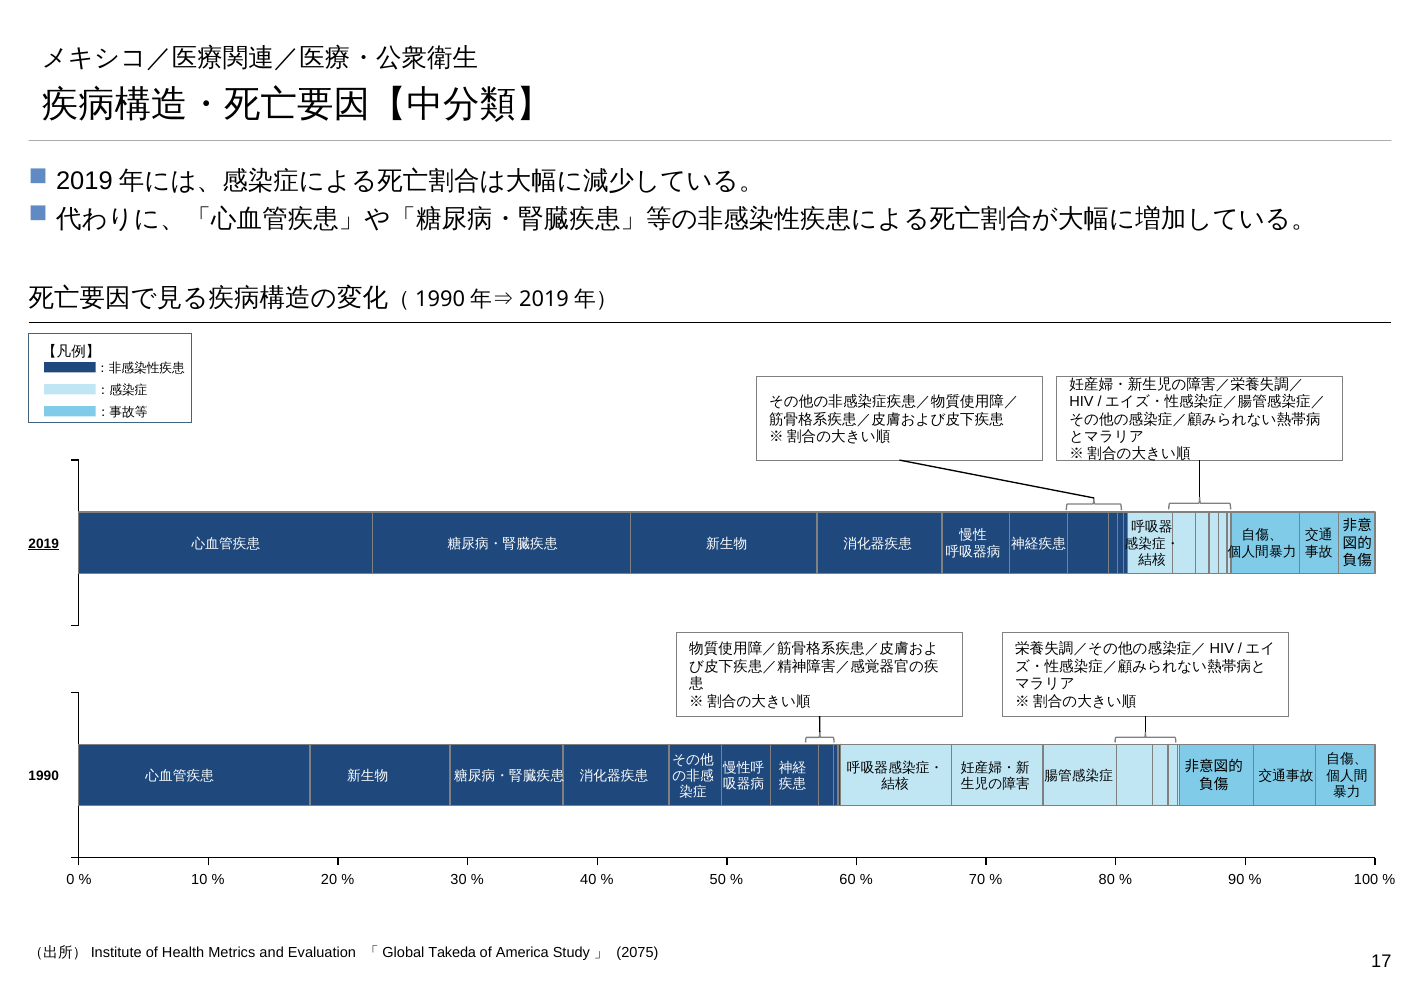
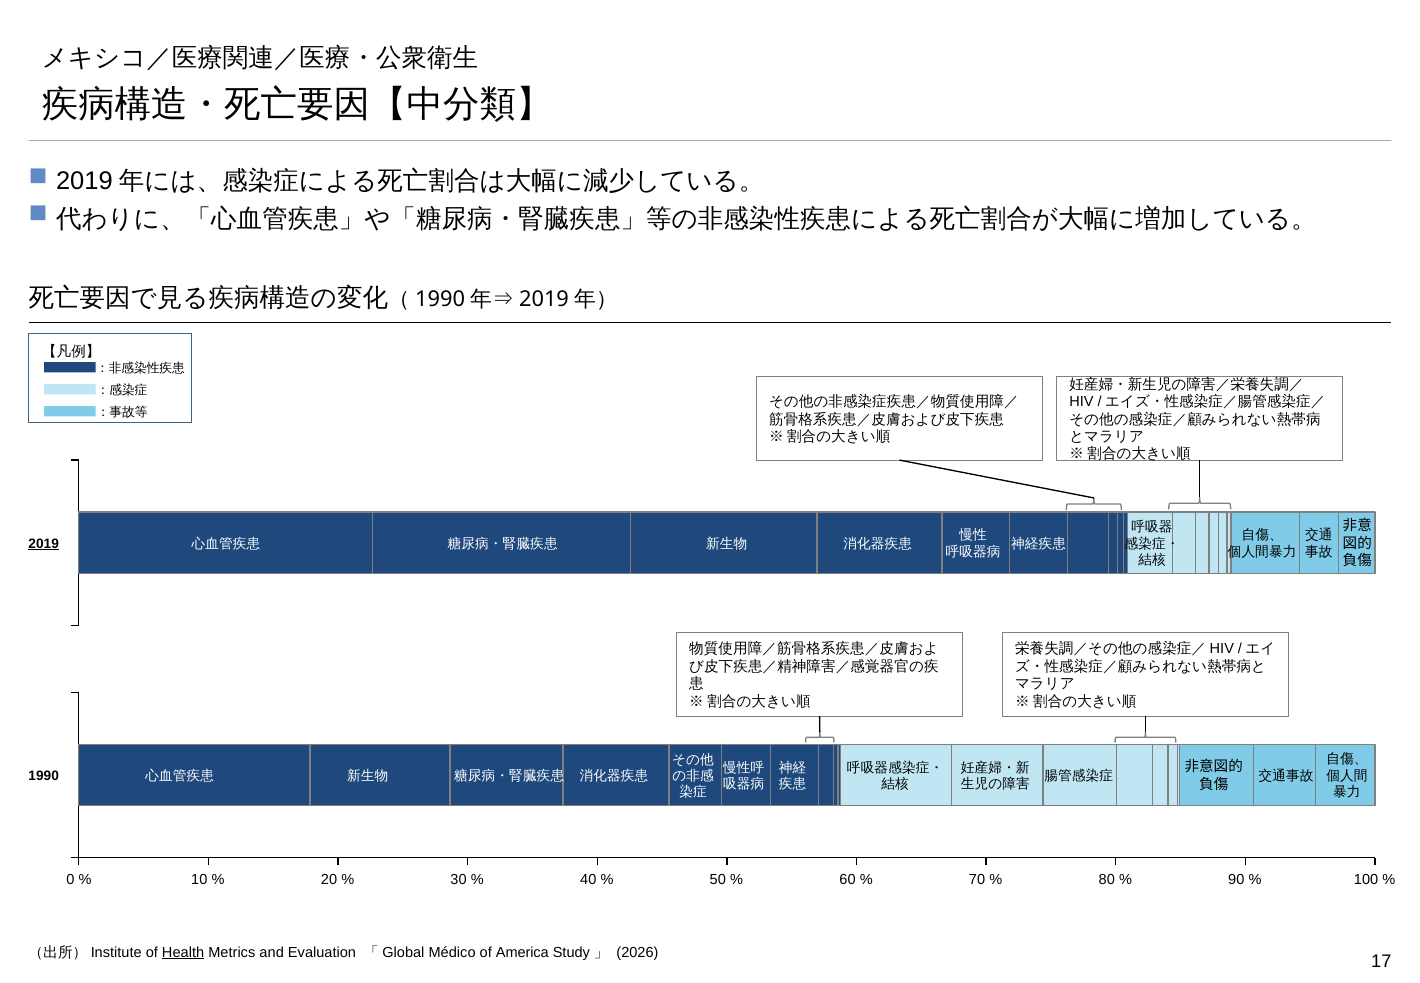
Health underline: none -> present
Takeda: Takeda -> Médico
2075: 2075 -> 2026
